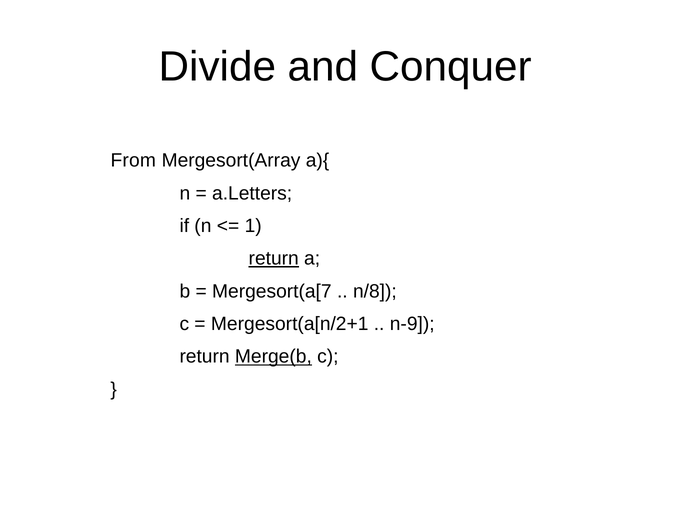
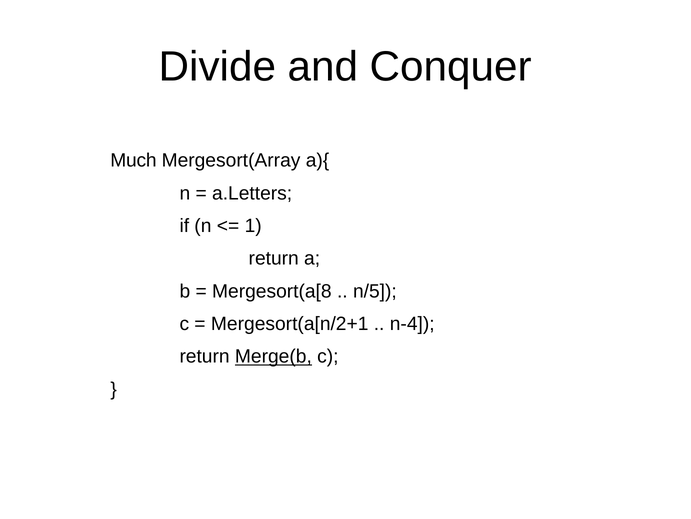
From: From -> Much
return at (274, 258) underline: present -> none
Mergesort(a[7: Mergesort(a[7 -> Mergesort(a[8
n/8: n/8 -> n/5
n-9: n-9 -> n-4
